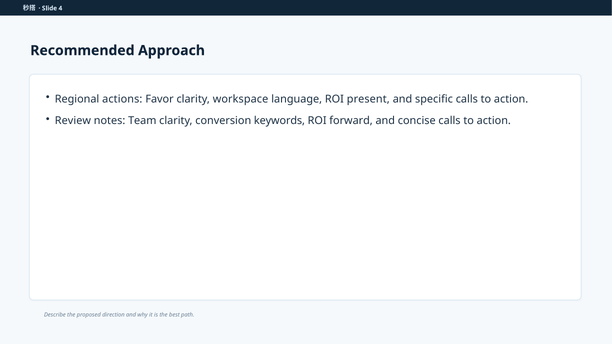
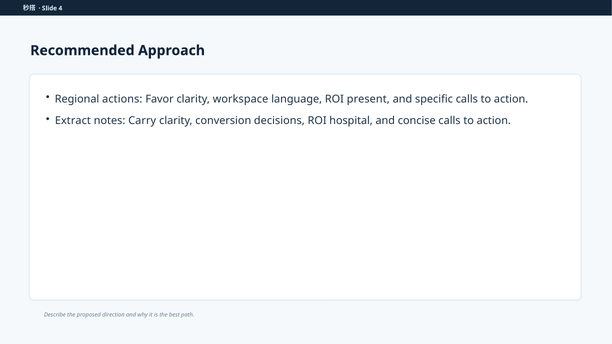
Review: Review -> Extract
Team: Team -> Carry
keywords: keywords -> decisions
forward: forward -> hospital
